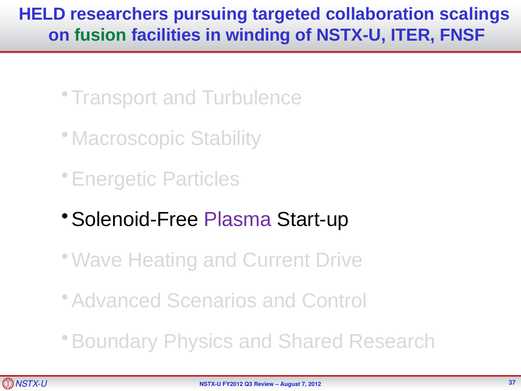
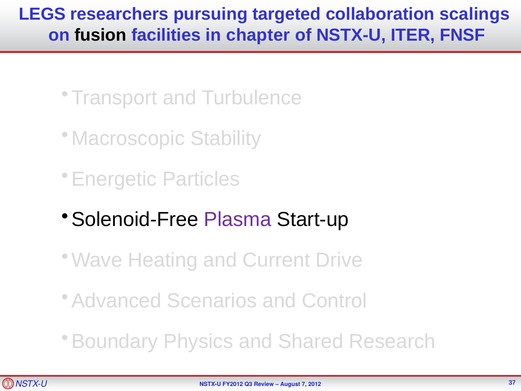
HELD: HELD -> LEGS
fusion colour: green -> black
winding: winding -> chapter
